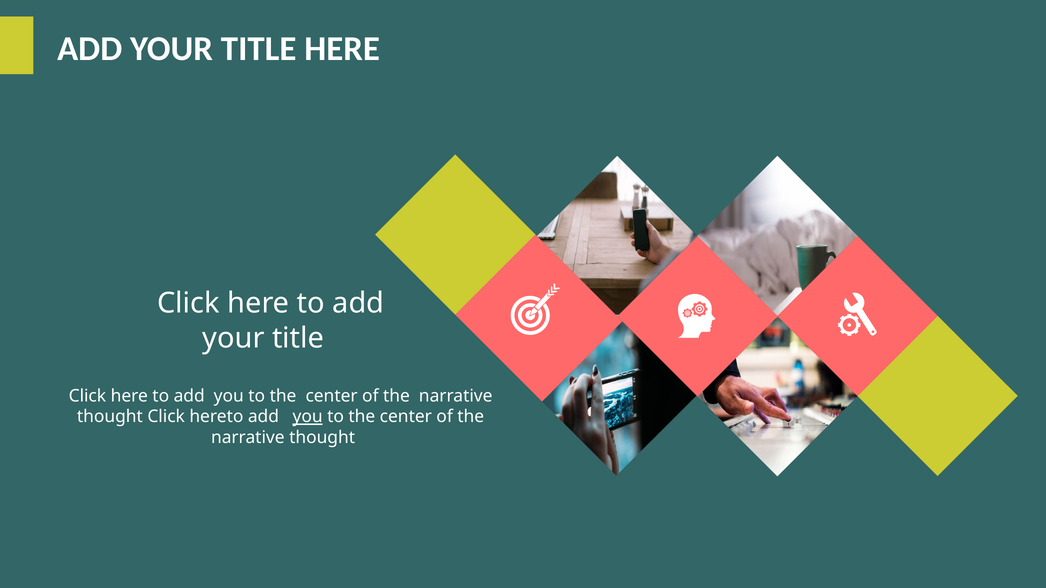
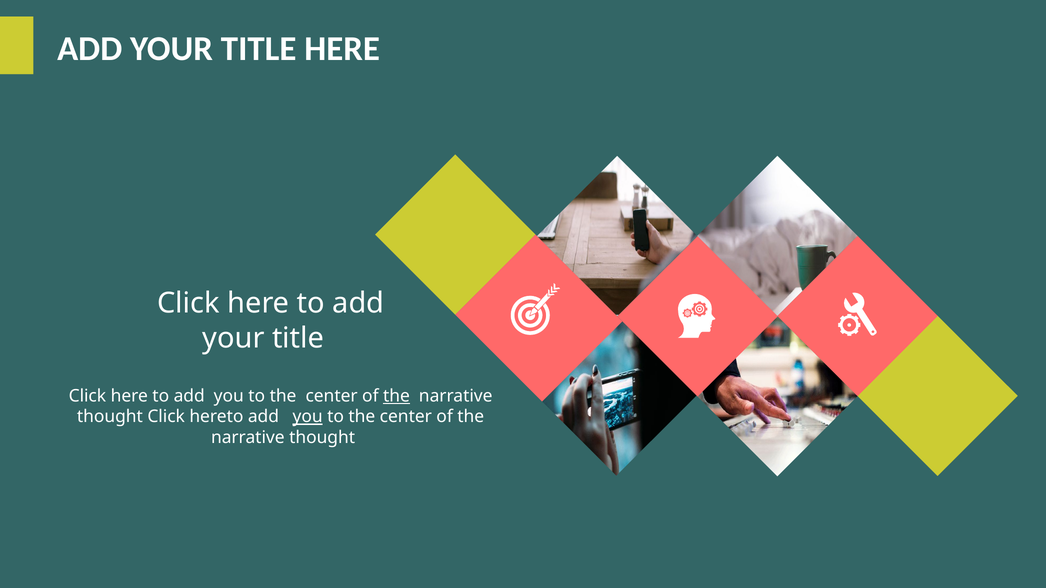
the at (397, 396) underline: none -> present
